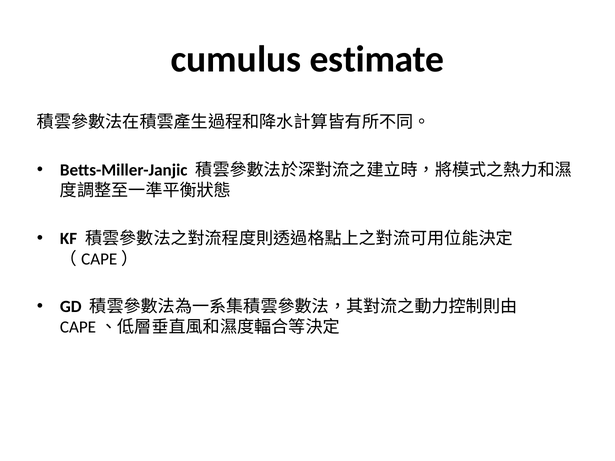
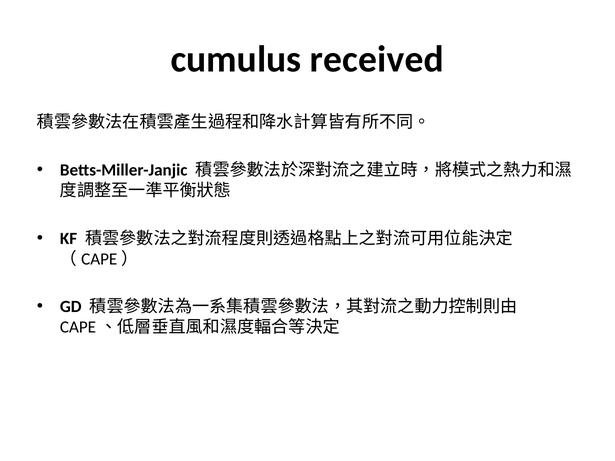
estimate: estimate -> received
